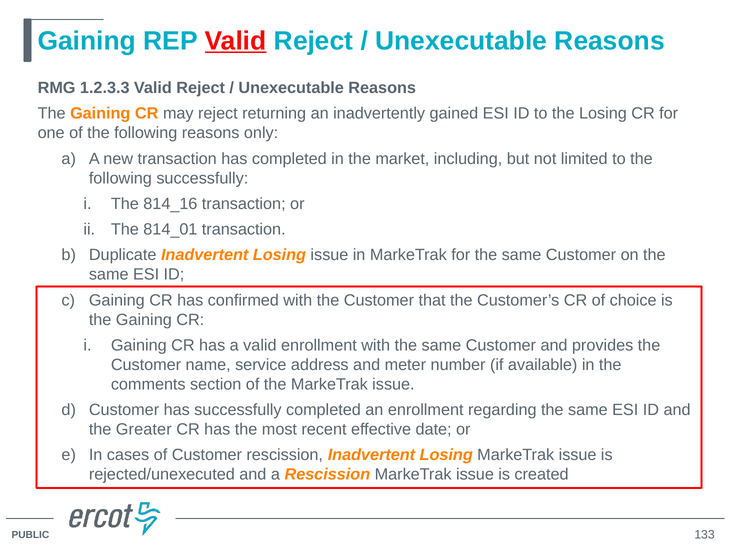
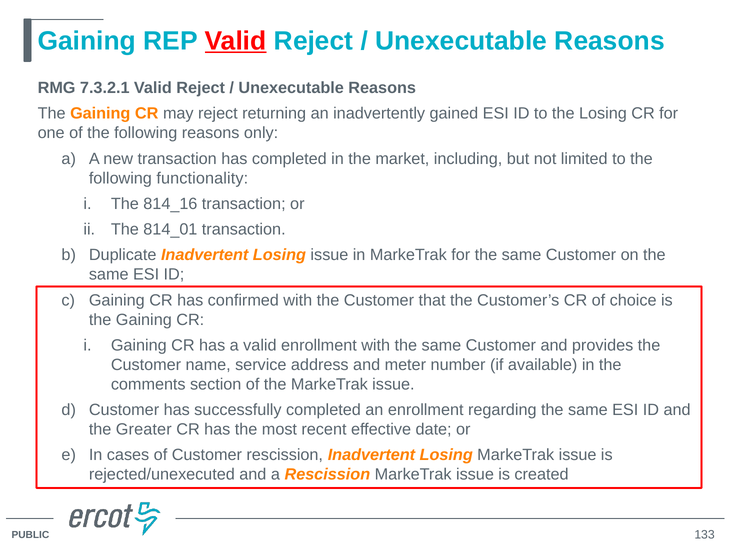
1.2.3.3: 1.2.3.3 -> 7.3.2.1
following successfully: successfully -> functionality
